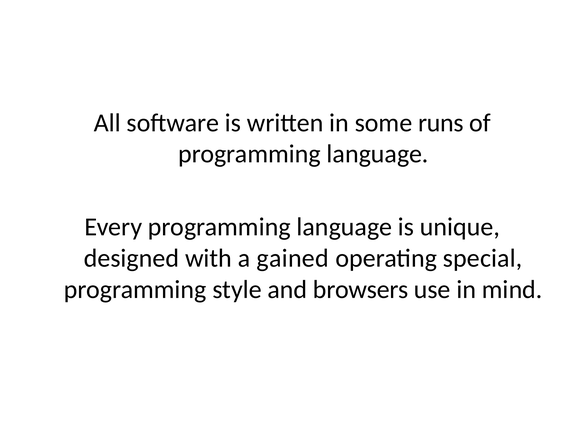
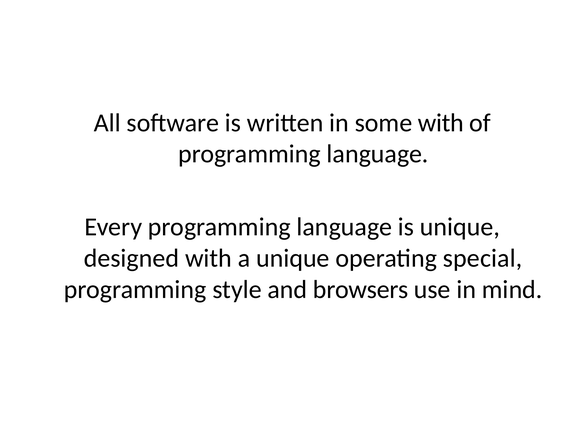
some runs: runs -> with
a gained: gained -> unique
